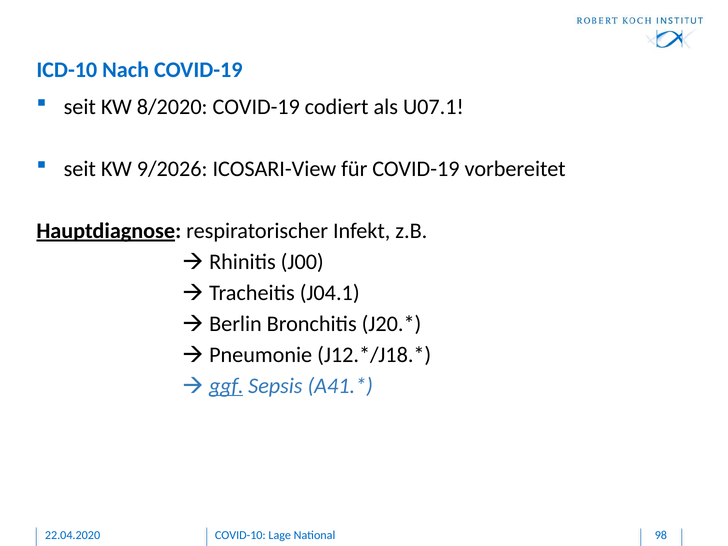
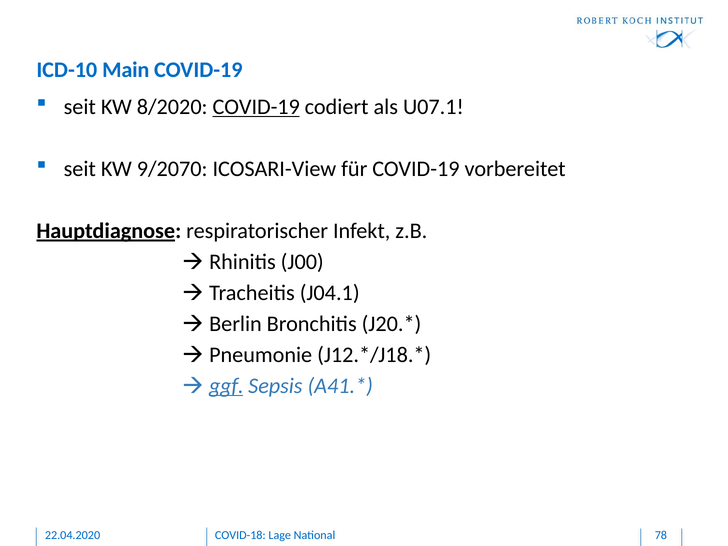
Nach: Nach -> Main
COVID-19 at (256, 107) underline: none -> present
9/2026: 9/2026 -> 9/2070
COVID-10: COVID-10 -> COVID-18
98: 98 -> 78
